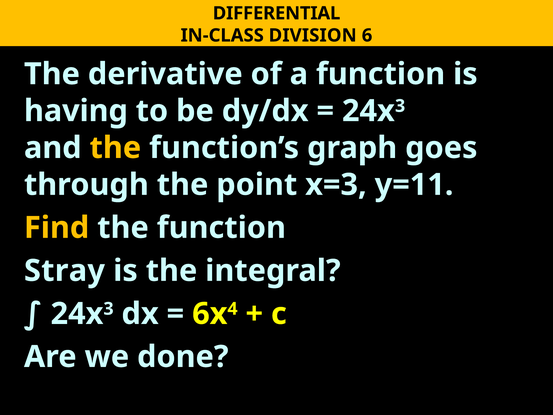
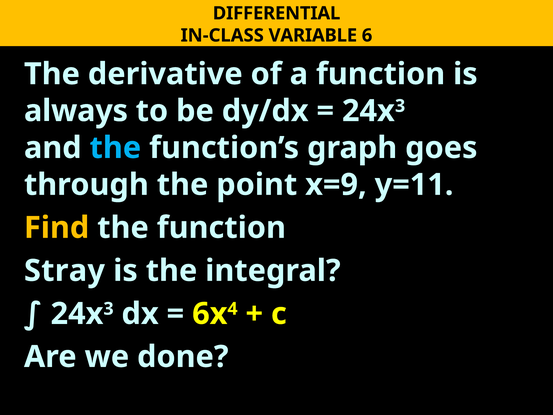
DIVISION: DIVISION -> VARIABLE
having: having -> always
the at (115, 148) colour: yellow -> light blue
x=3: x=3 -> x=9
